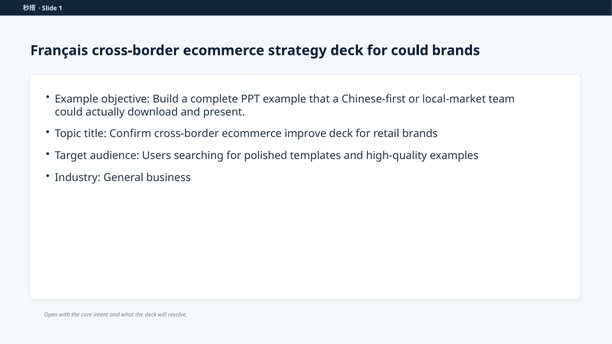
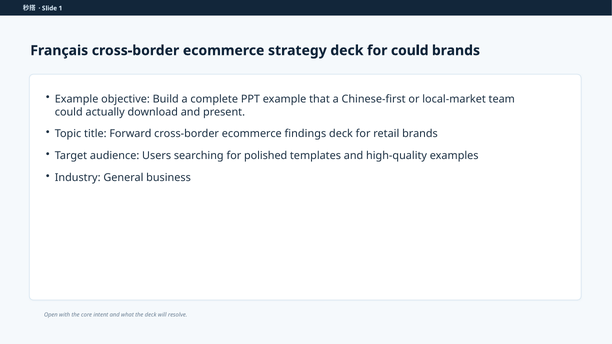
Confirm: Confirm -> Forward
improve: improve -> findings
